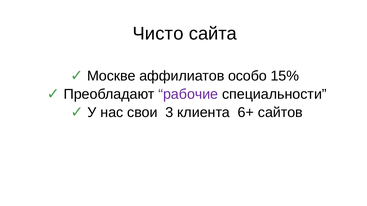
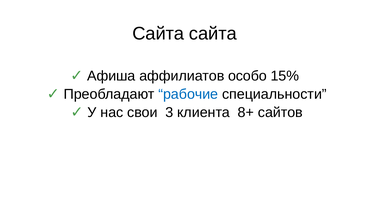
Чисто at (158, 34): Чисто -> Сайта
Москве: Москве -> Афиша
рабочие colour: purple -> blue
6+: 6+ -> 8+
